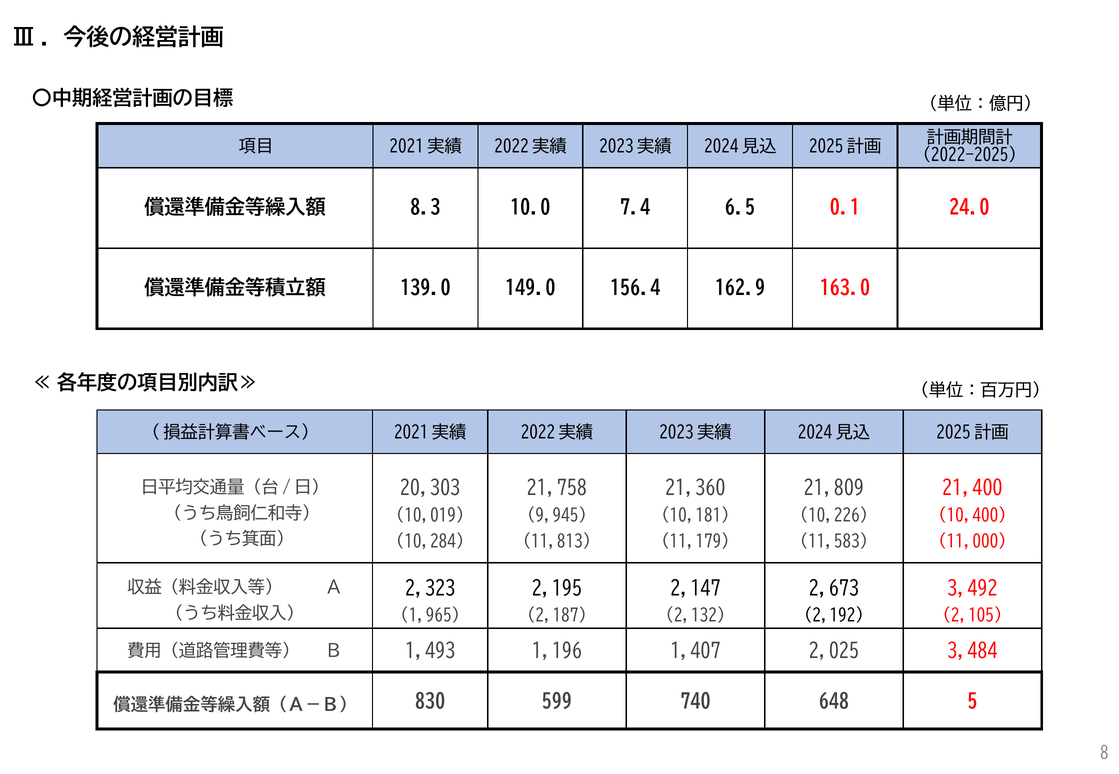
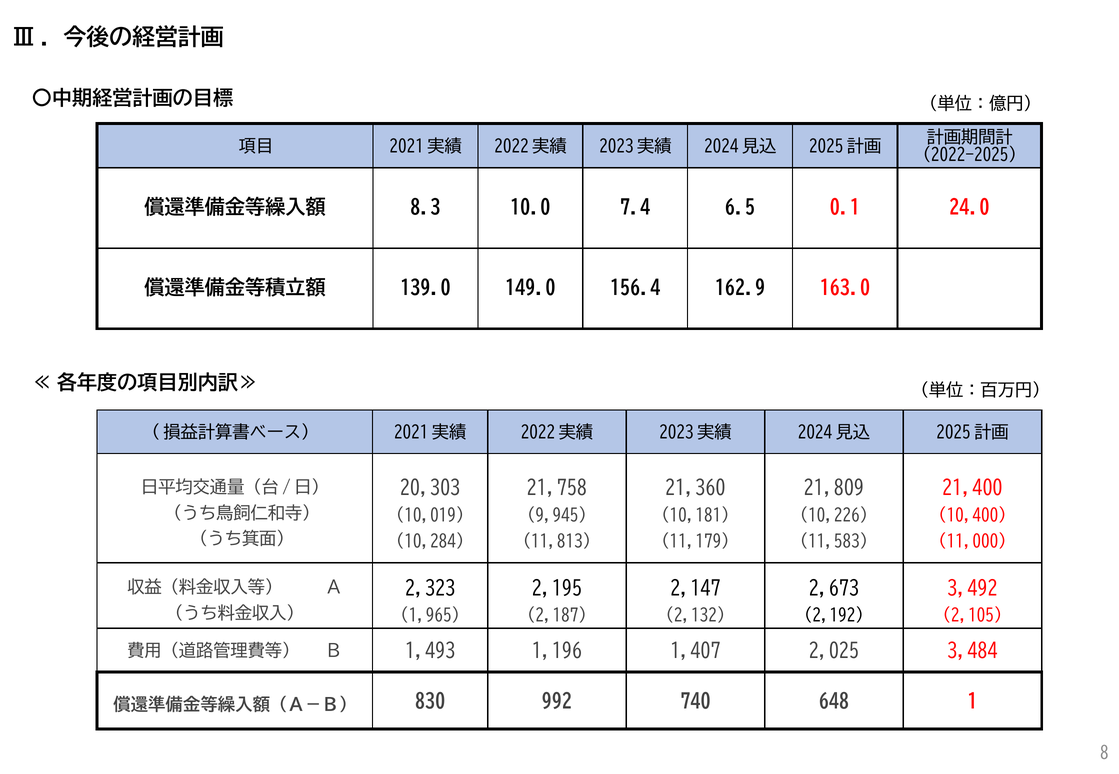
599: 599 -> 992
5: 5 -> 1
